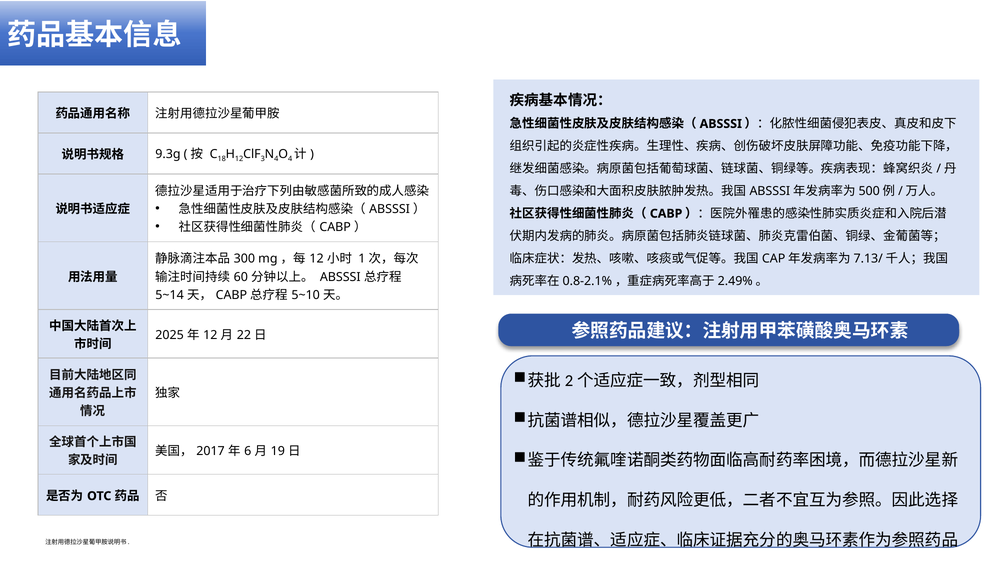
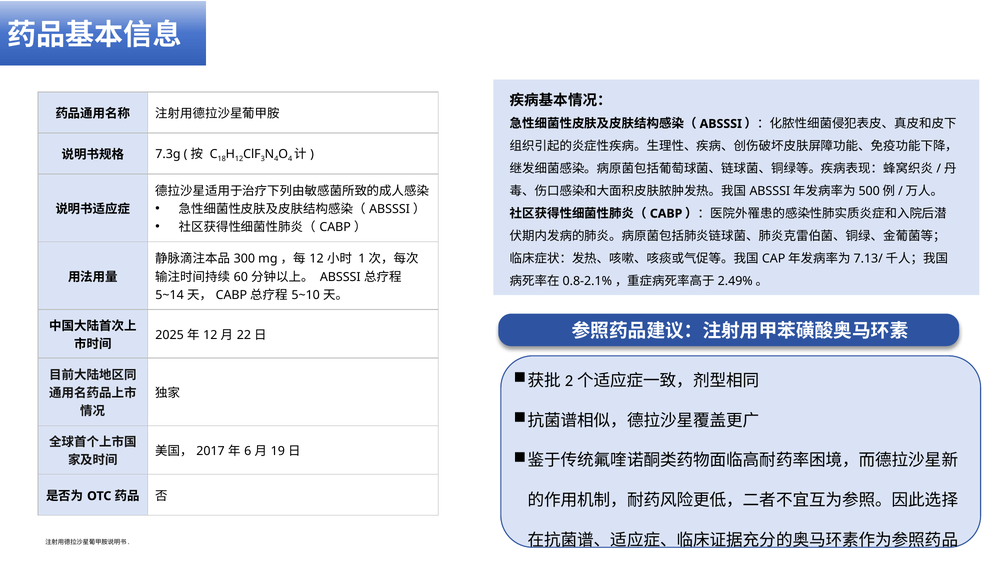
9.3g: 9.3g -> 7.3g
